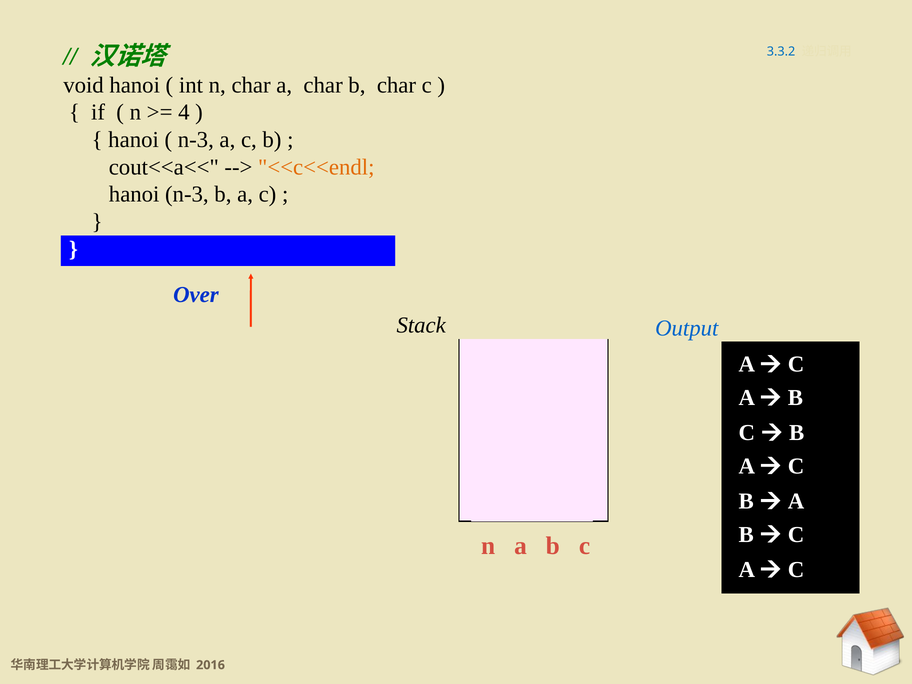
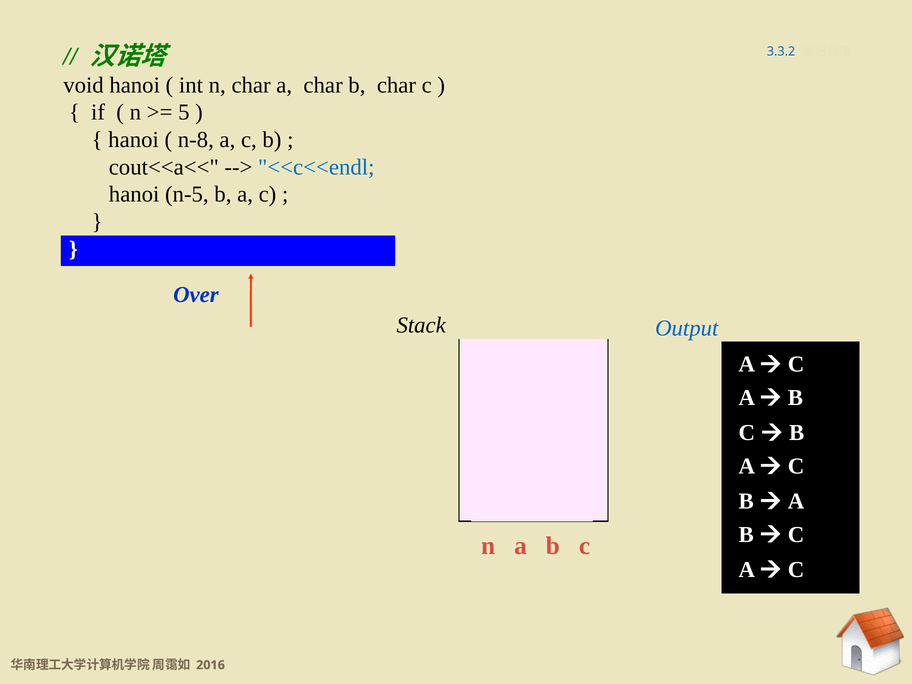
4: 4 -> 5
n-3 at (196, 140): n-3 -> n-8
<<c<<endl colour: orange -> blue
hanoi n-3: n-3 -> n-5
